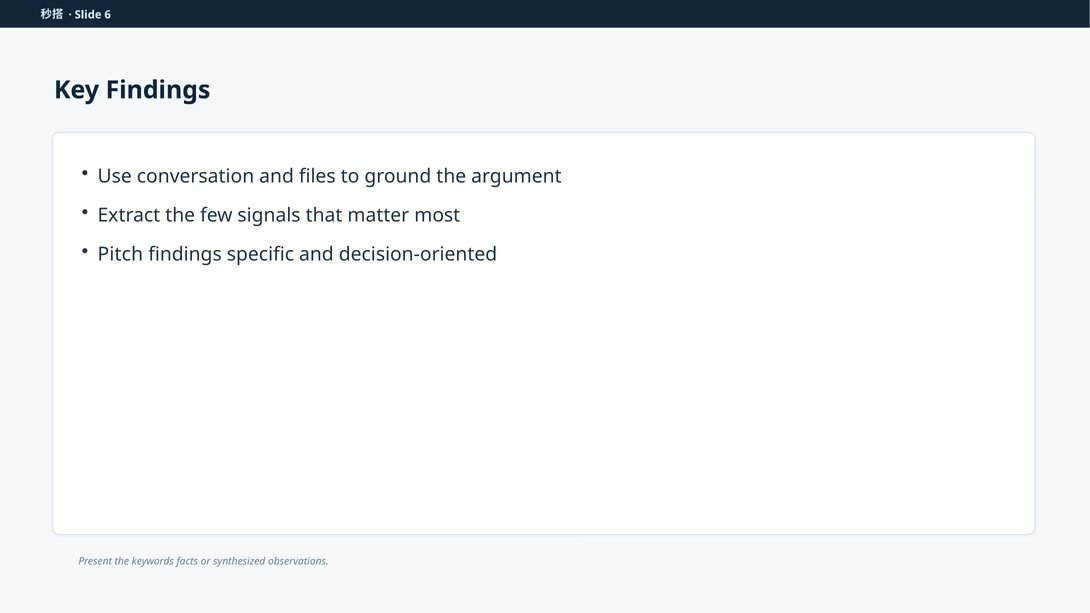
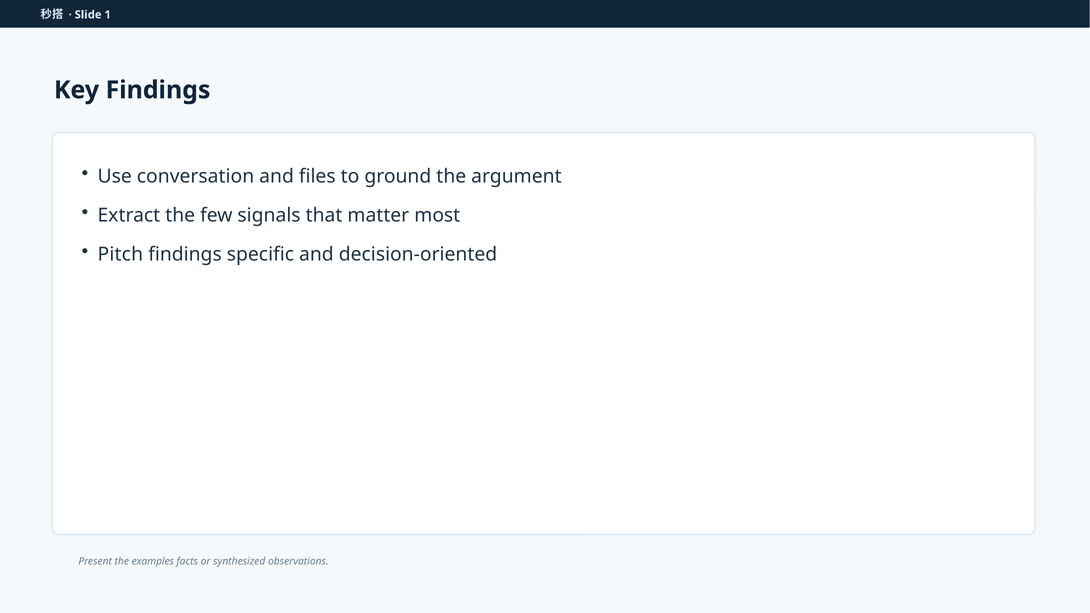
6: 6 -> 1
keywords: keywords -> examples
